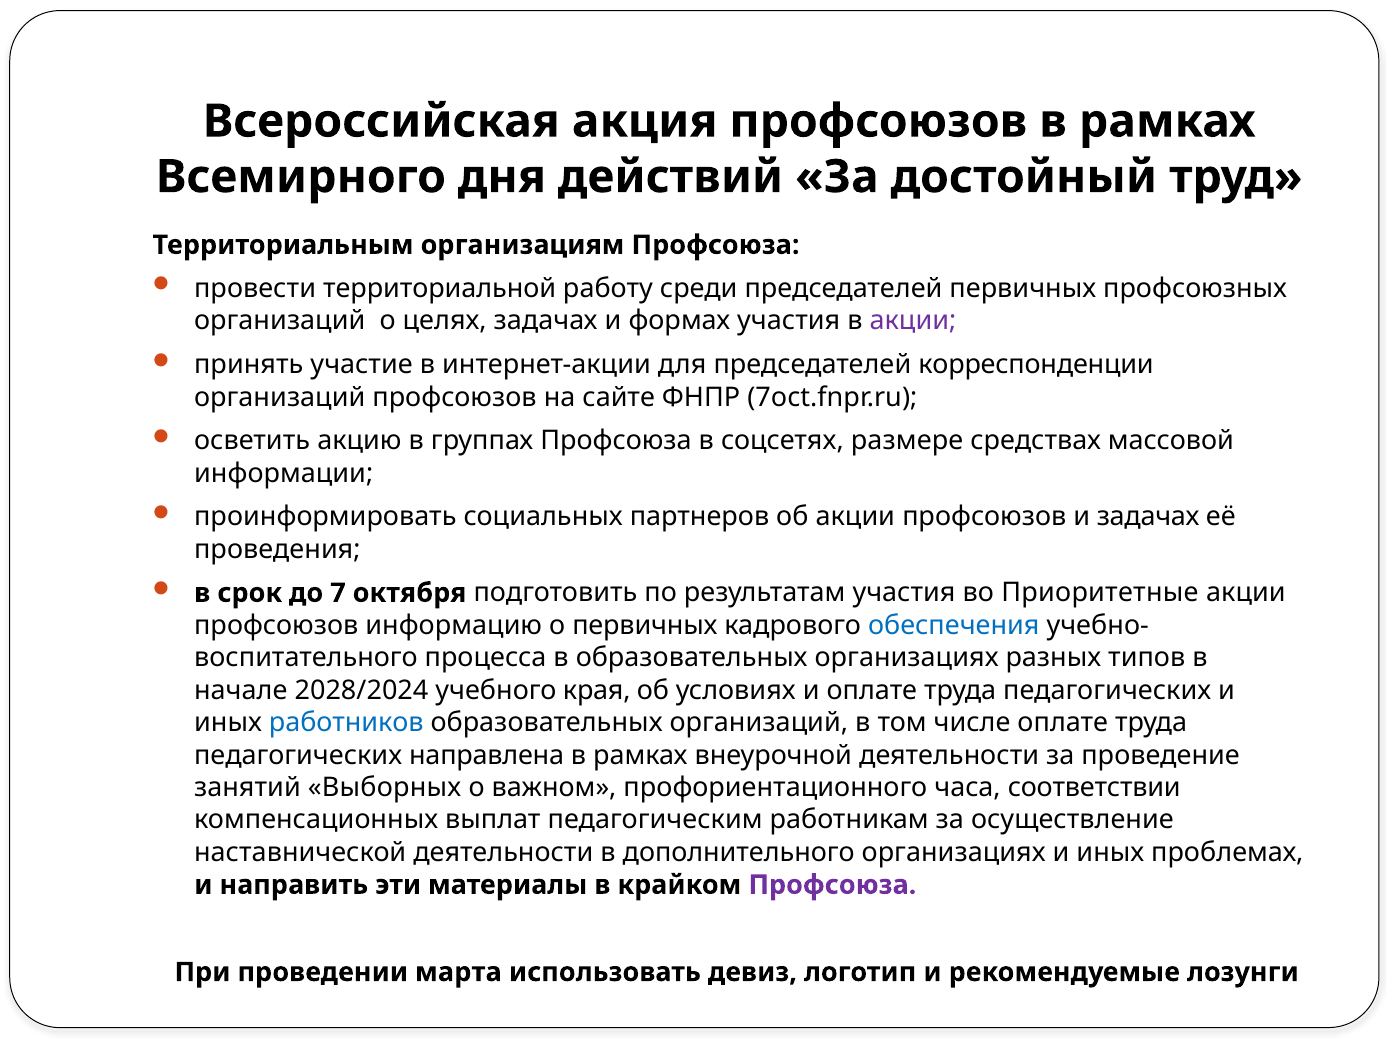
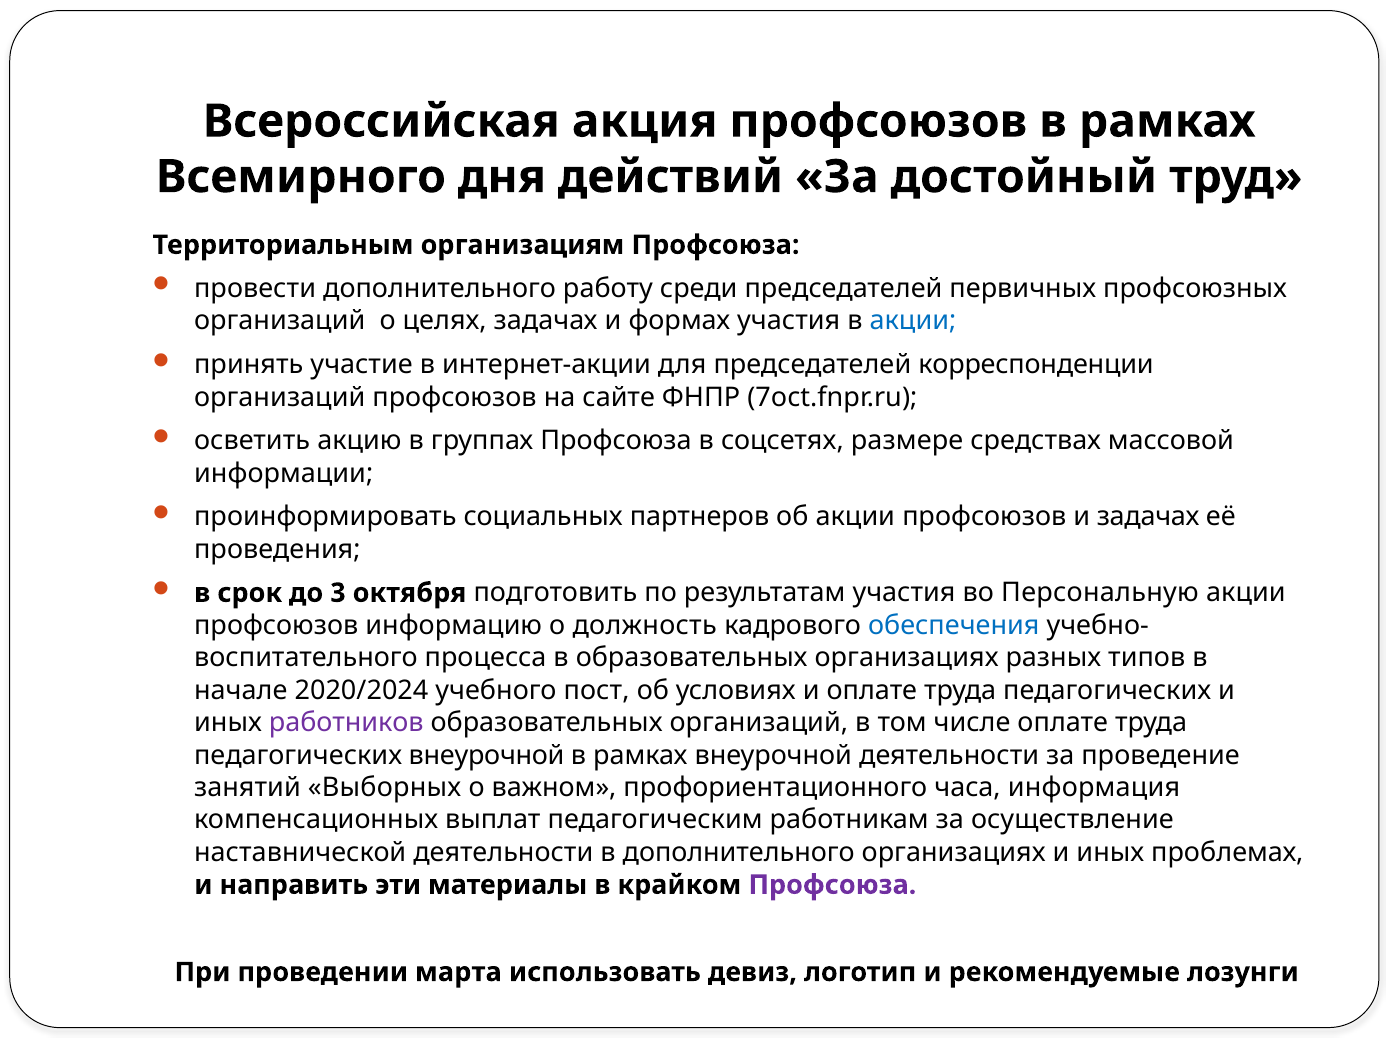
провести территориальной: территориальной -> дополнительного
акции at (913, 321) colour: purple -> blue
7: 7 -> 3
Приоритетные: Приоритетные -> Персональную
о первичных: первичных -> должность
2028/2024: 2028/2024 -> 2020/2024
края: края -> пост
работников colour: blue -> purple
педагогических направлена: направлена -> внеурочной
соответствии: соответствии -> информация
